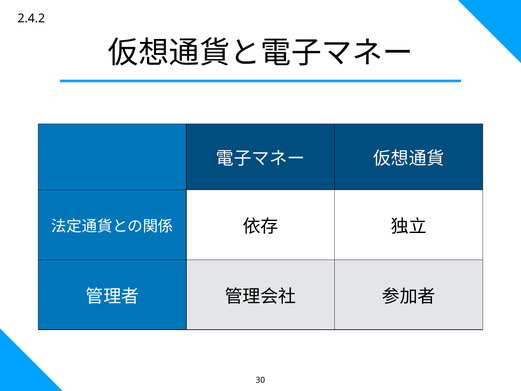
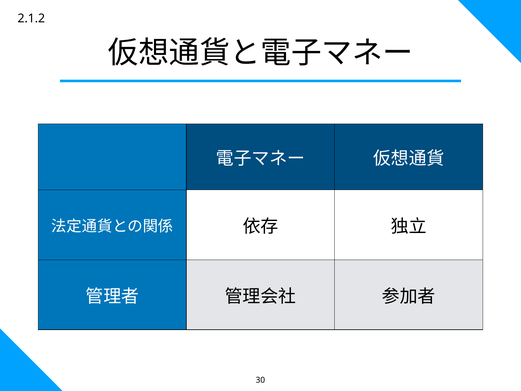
2.4.2: 2.4.2 -> 2.1.2
